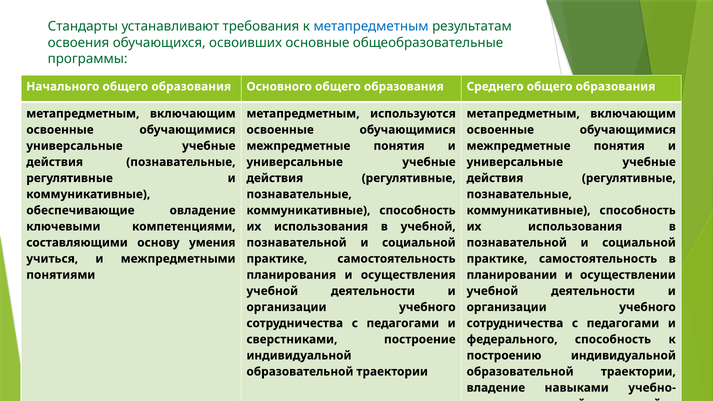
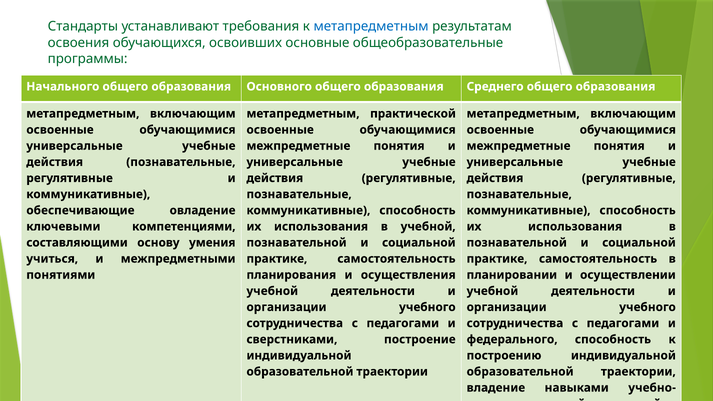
используются: используются -> практической
